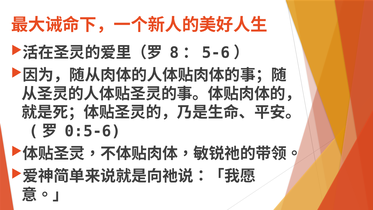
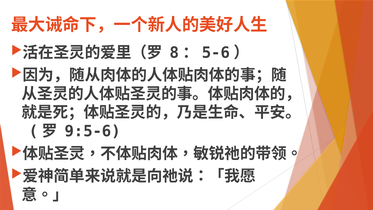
0:5-6: 0:5-6 -> 9:5-6
